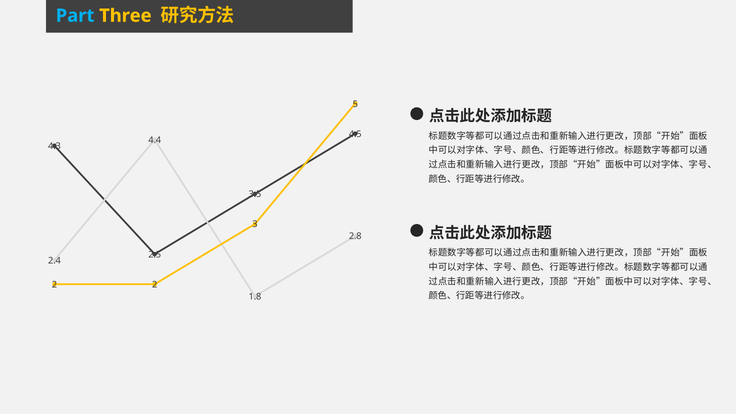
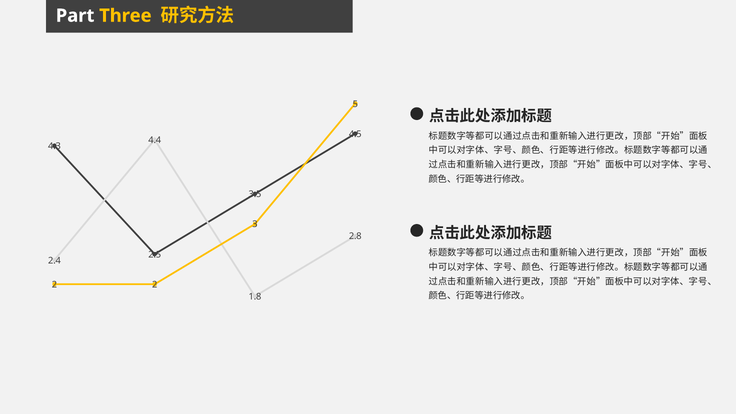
Part colour: light blue -> white
